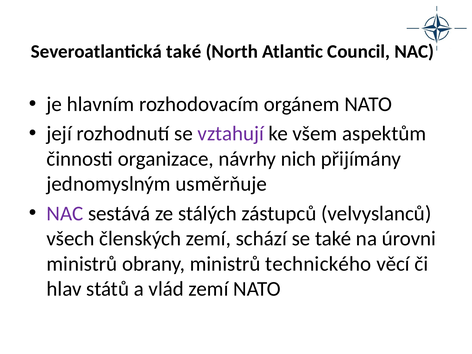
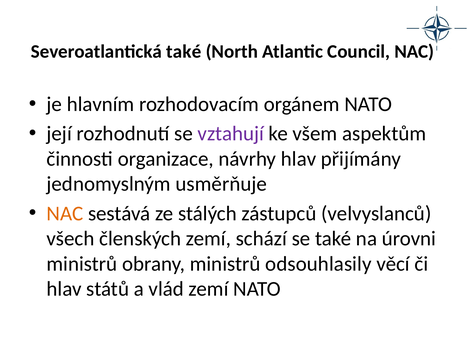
návrhy nich: nich -> hlav
NAC at (65, 213) colour: purple -> orange
technického: technického -> odsouhlasily
